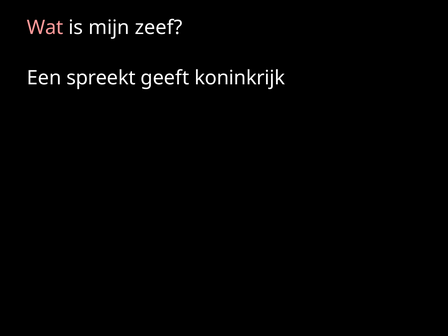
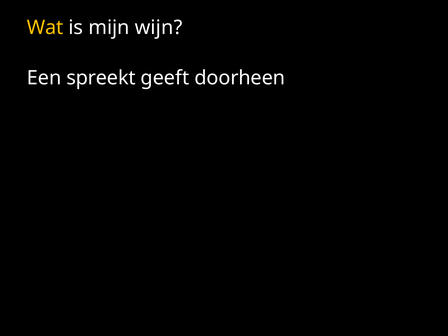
Wat colour: pink -> yellow
zeef: zeef -> wijn
koninkrijk: koninkrijk -> doorheen
